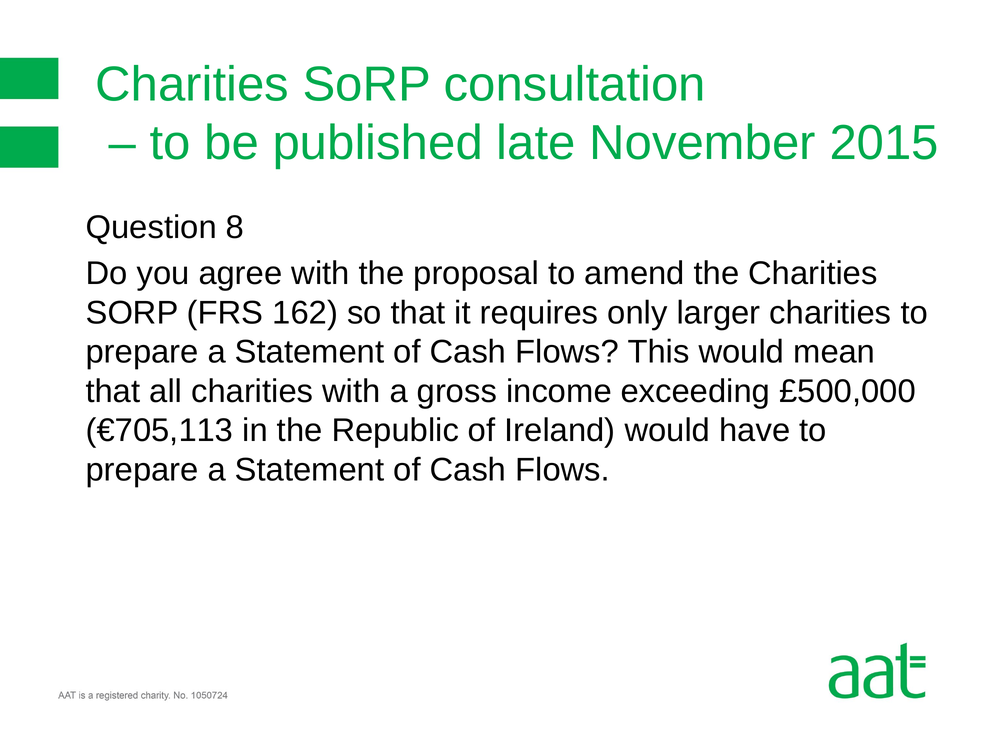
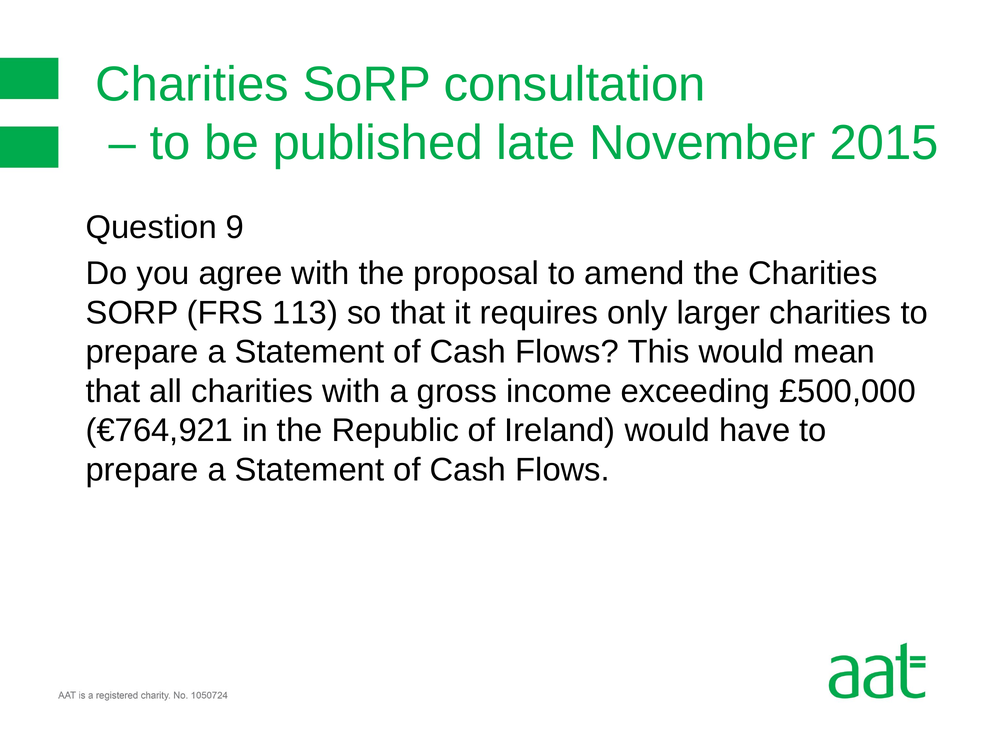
8: 8 -> 9
162: 162 -> 113
€705,113: €705,113 -> €764,921
